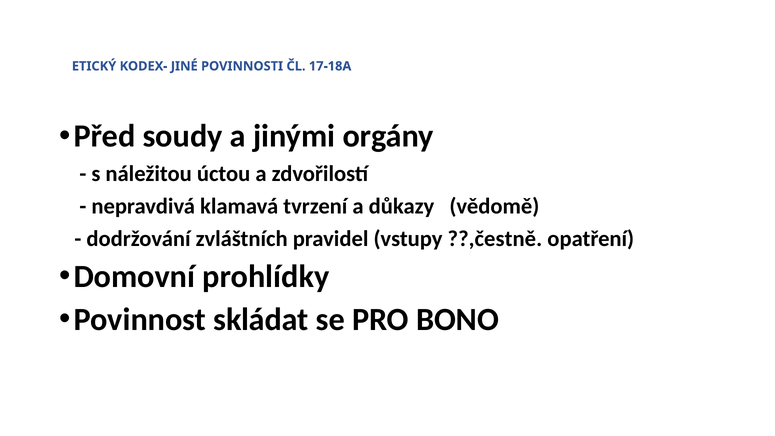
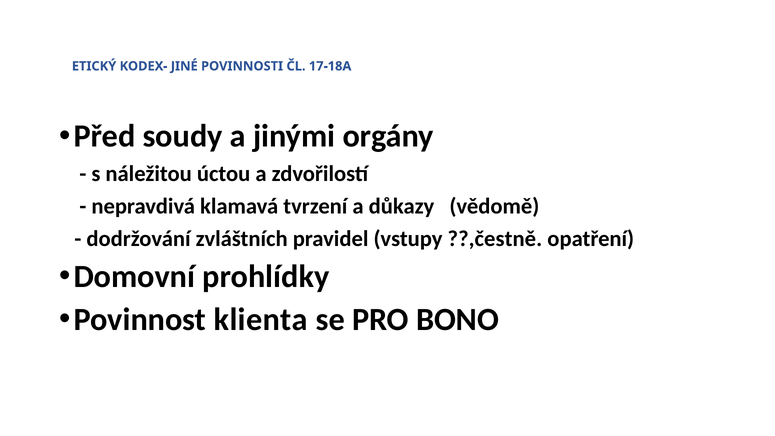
skládat: skládat -> klienta
